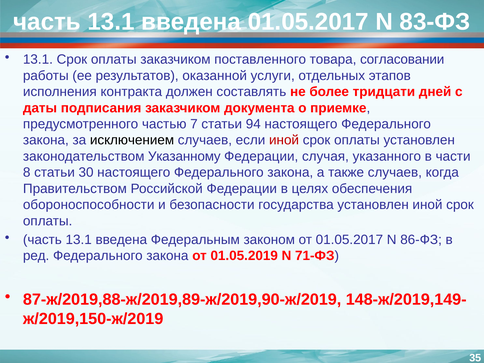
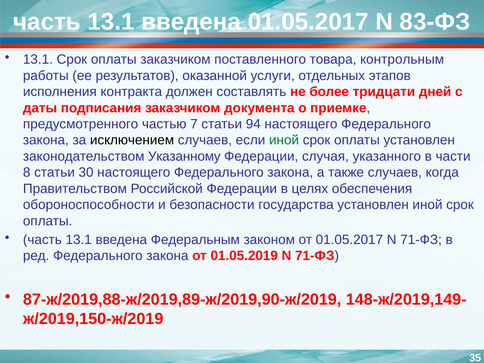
согласовании: согласовании -> контрольным
иной at (284, 140) colour: red -> green
01.05.2017 N 86-ФЗ: 86-ФЗ -> 71-ФЗ
